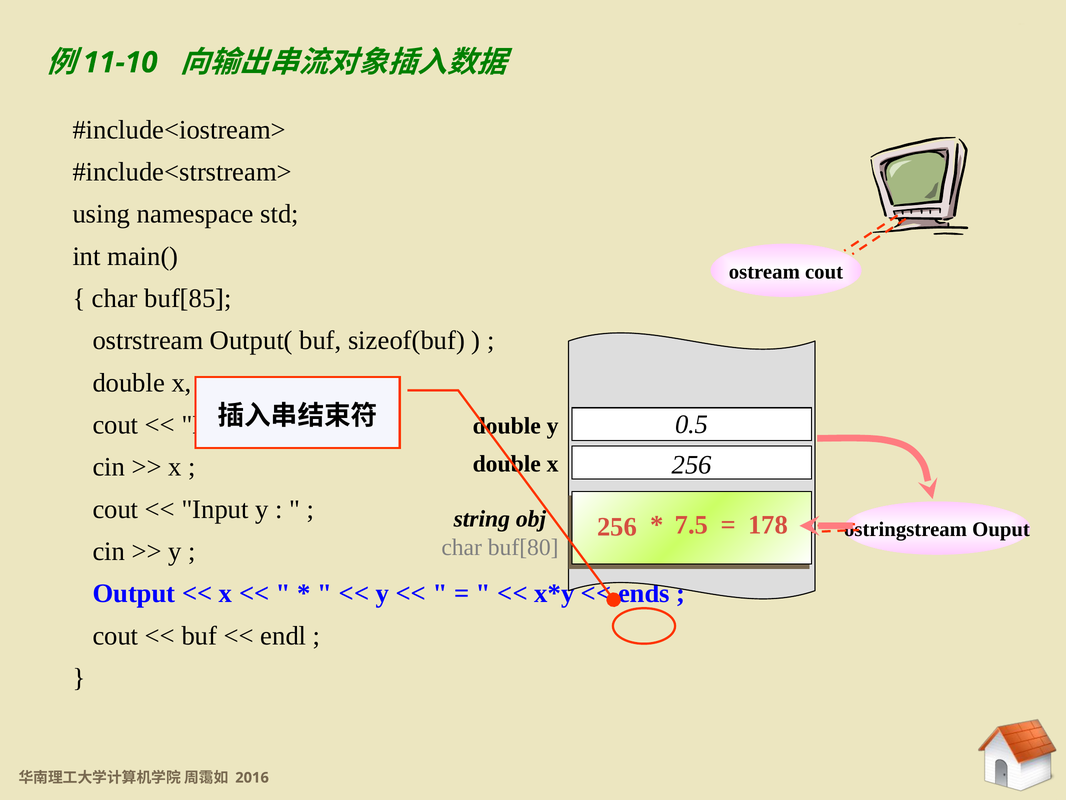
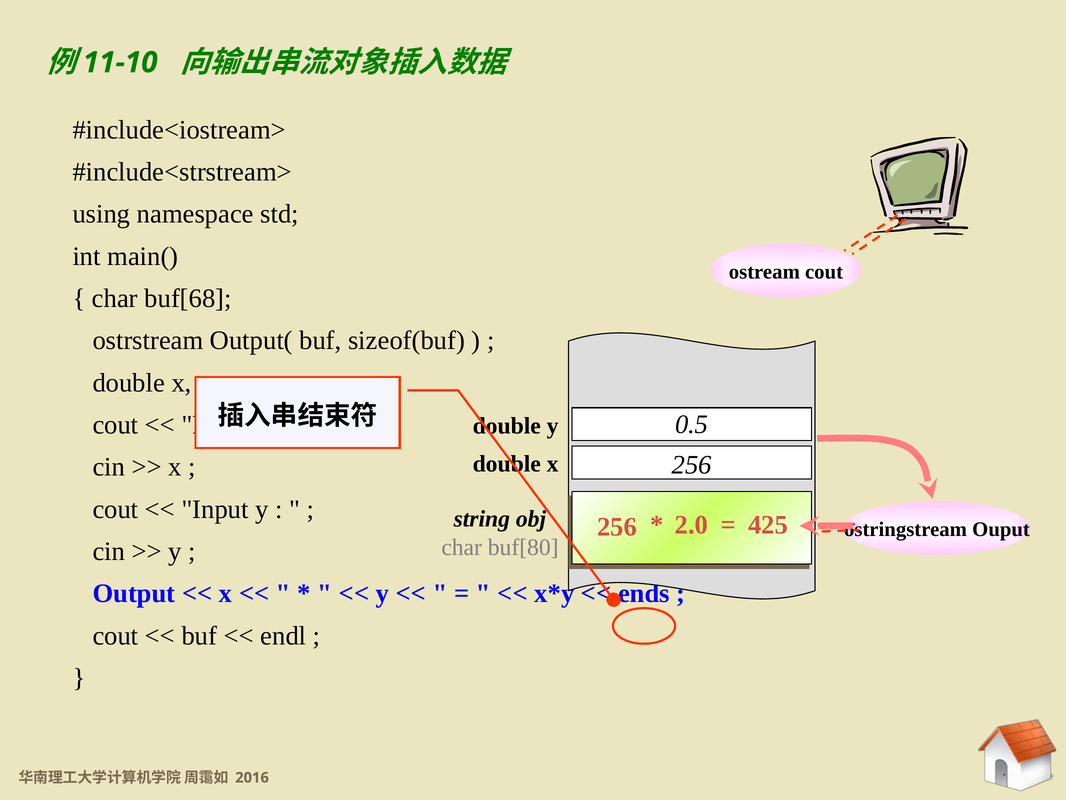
buf[85: buf[85 -> buf[68
7.5: 7.5 -> 2.0
178: 178 -> 425
